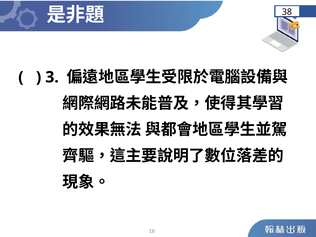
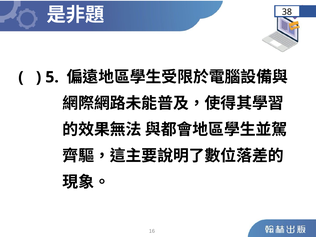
3: 3 -> 5
